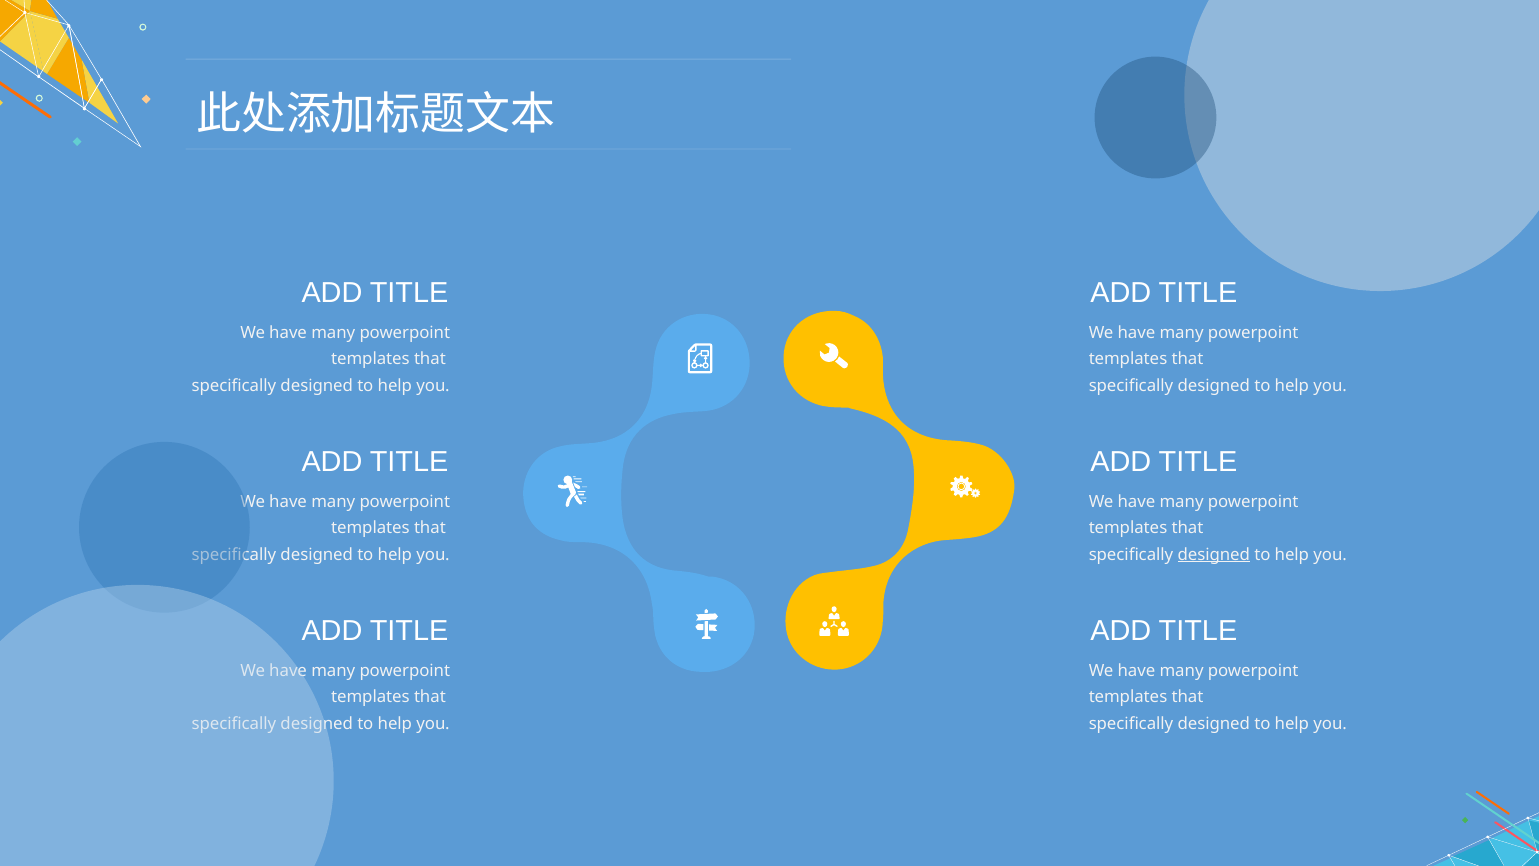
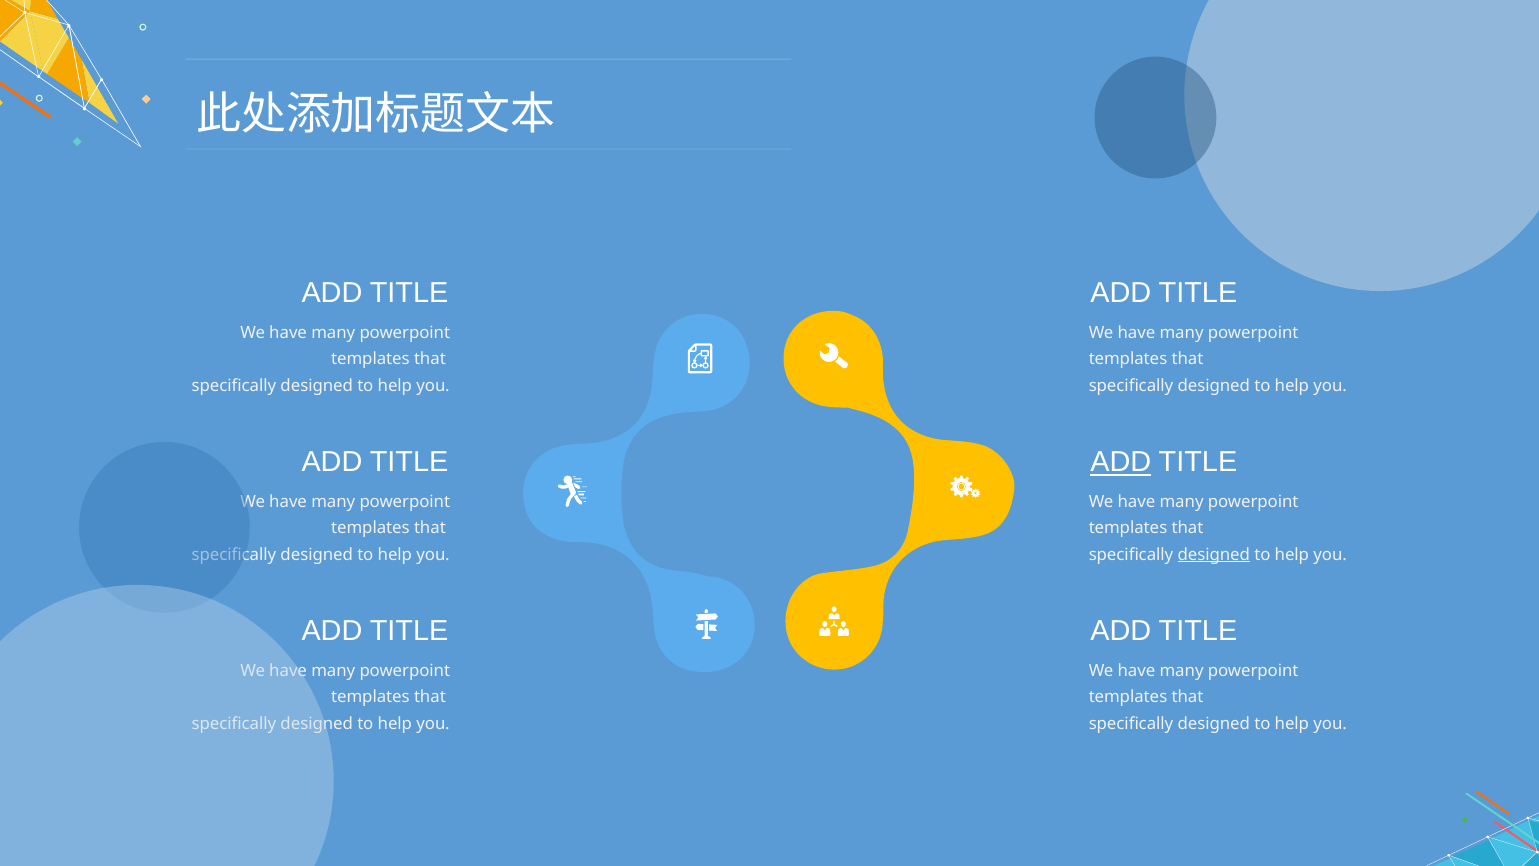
ADD at (1121, 462) underline: none -> present
